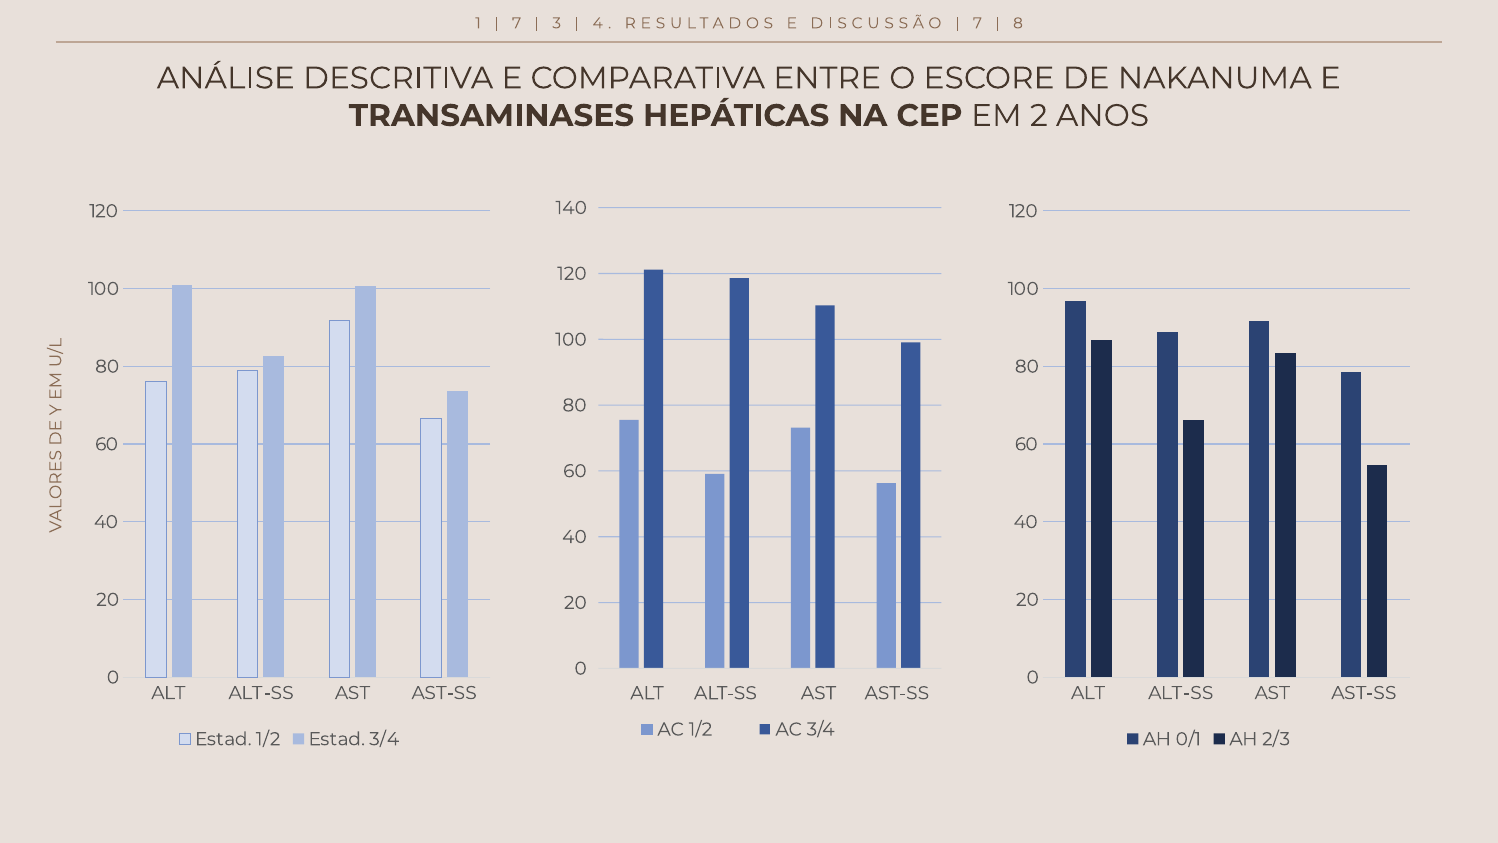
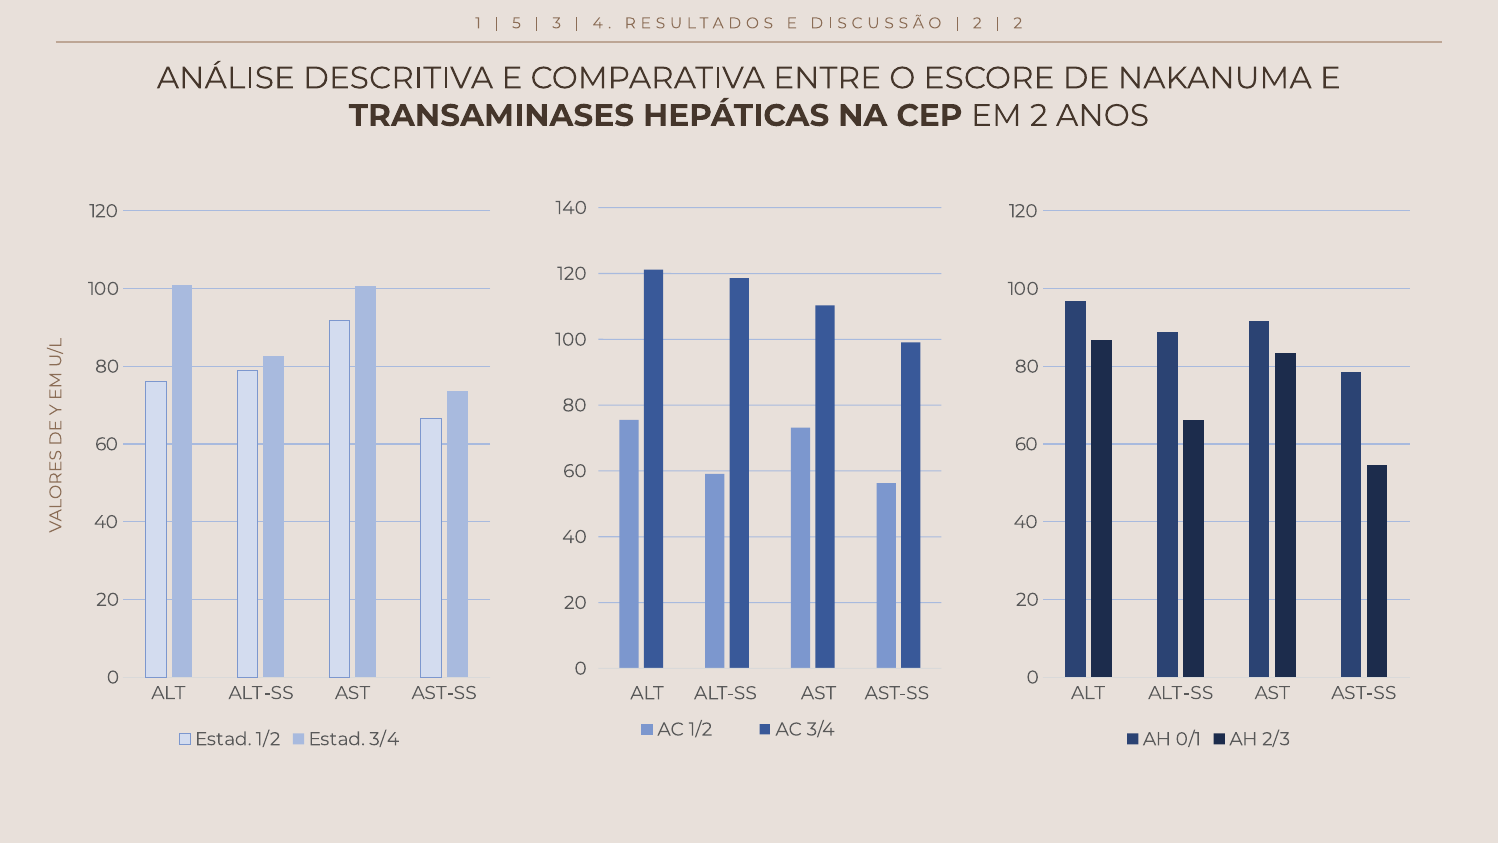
7 at (517, 23): 7 -> 5
7 at (977, 23): 7 -> 2
8 at (1018, 23): 8 -> 2
